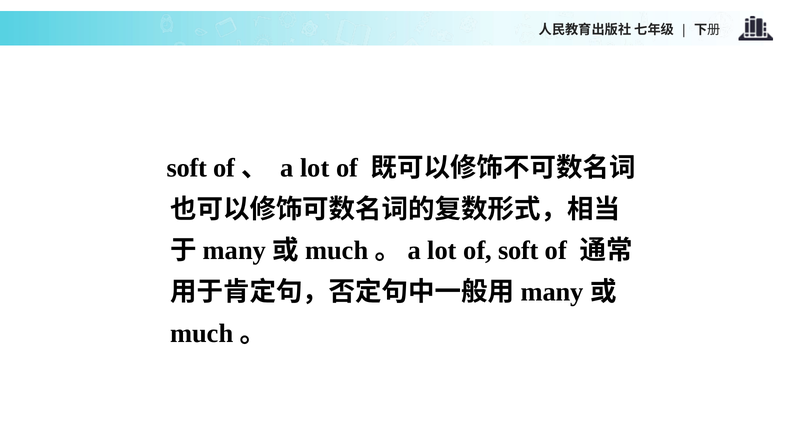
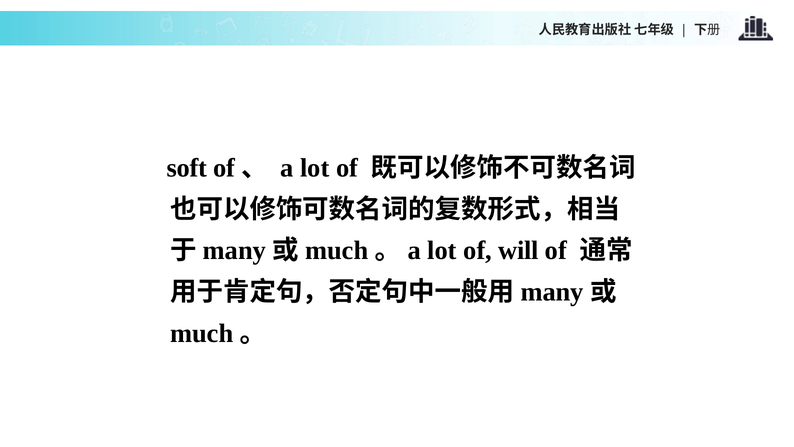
of soft: soft -> will
